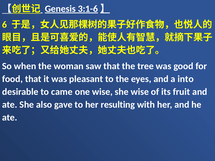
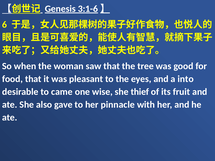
she wise: wise -> thief
resulting: resulting -> pinnacle
